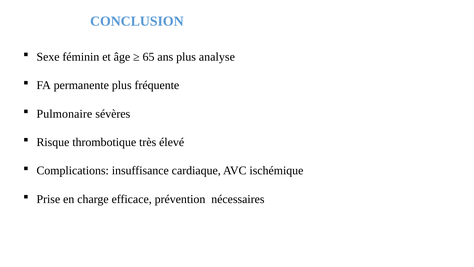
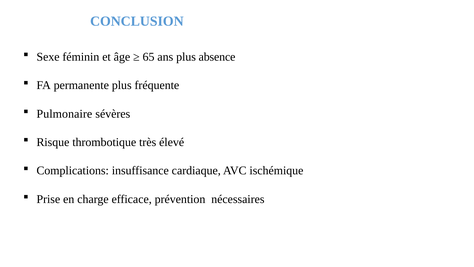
analyse: analyse -> absence
